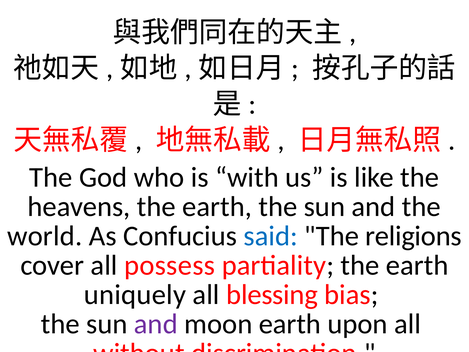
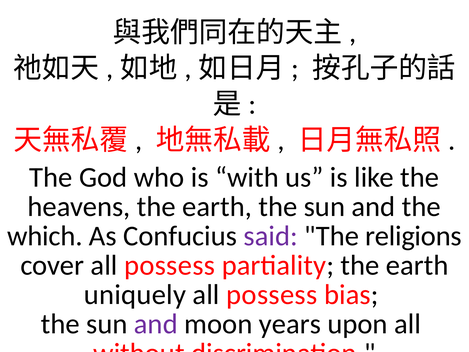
world: world -> which
said colour: blue -> purple
blessing at (272, 295): blessing -> possess
moon earth: earth -> years
